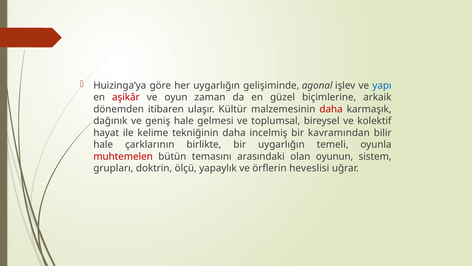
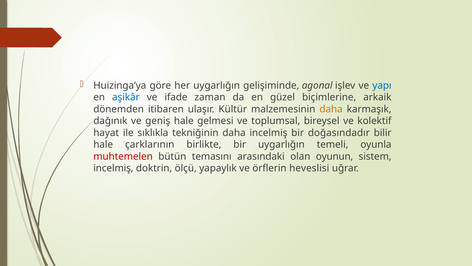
aşikâr colour: red -> blue
oyun: oyun -> ifade
daha at (331, 109) colour: red -> orange
kelime: kelime -> sıklıkla
kavramından: kavramından -> doğasındadır
grupları at (113, 168): grupları -> incelmiş
